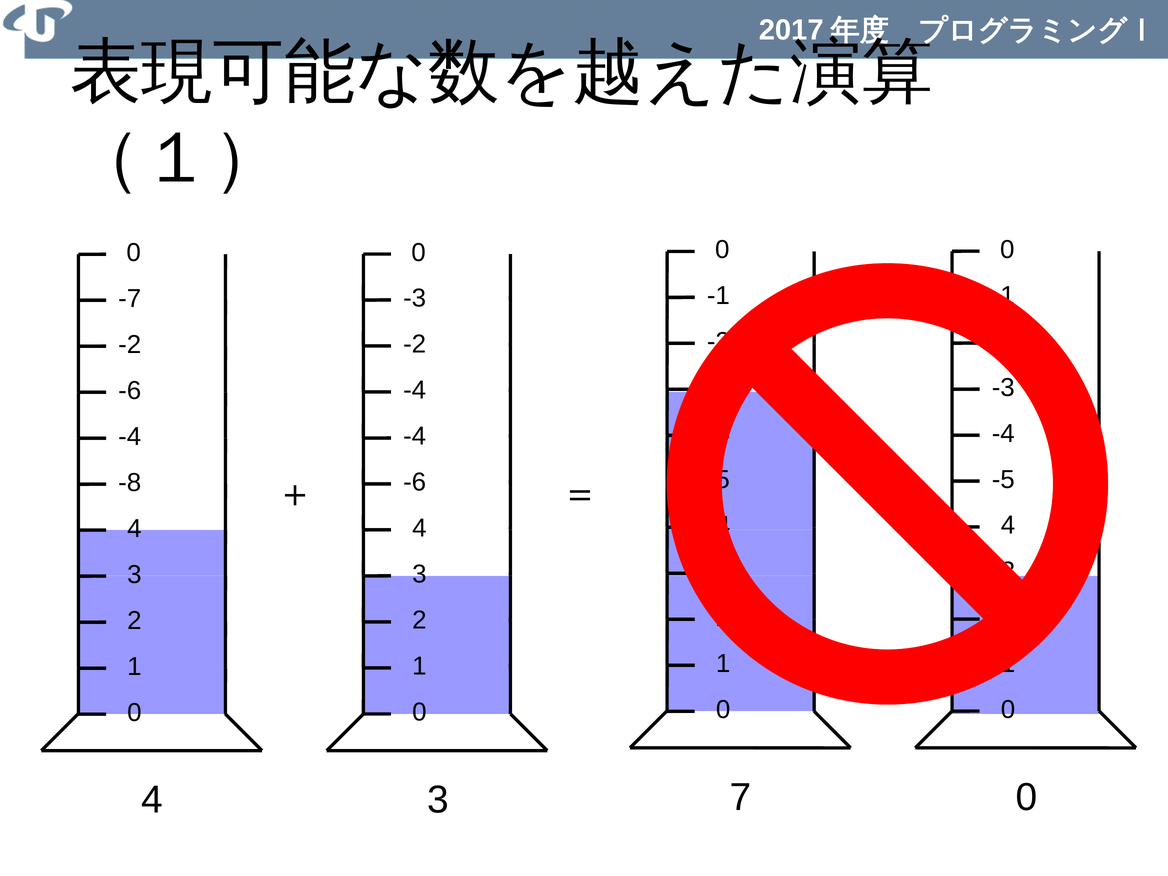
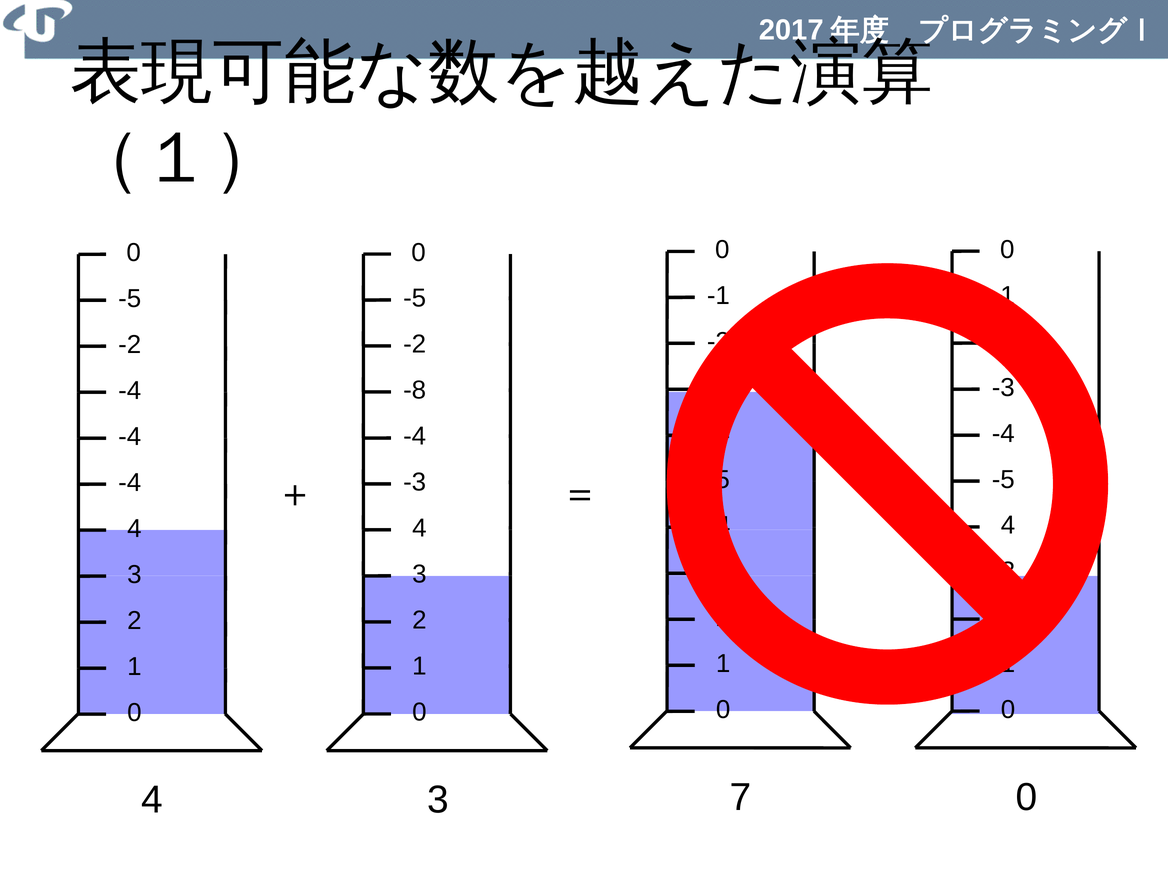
-3 at (415, 298): -3 -> -5
-7 at (130, 298): -7 -> -5
-4 at (415, 390): -4 -> -8
-6 at (130, 391): -6 -> -4
-6 at (415, 482): -6 -> -3
-8 at (130, 483): -8 -> -4
